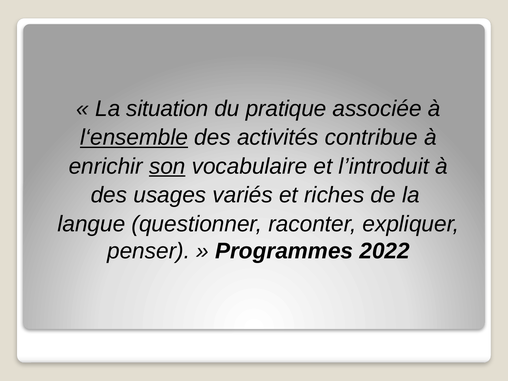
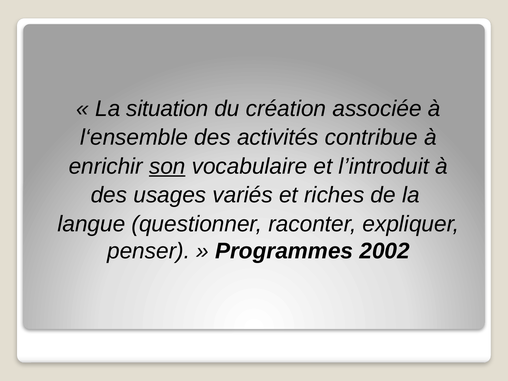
pratique: pratique -> création
l‘ensemble underline: present -> none
2022: 2022 -> 2002
